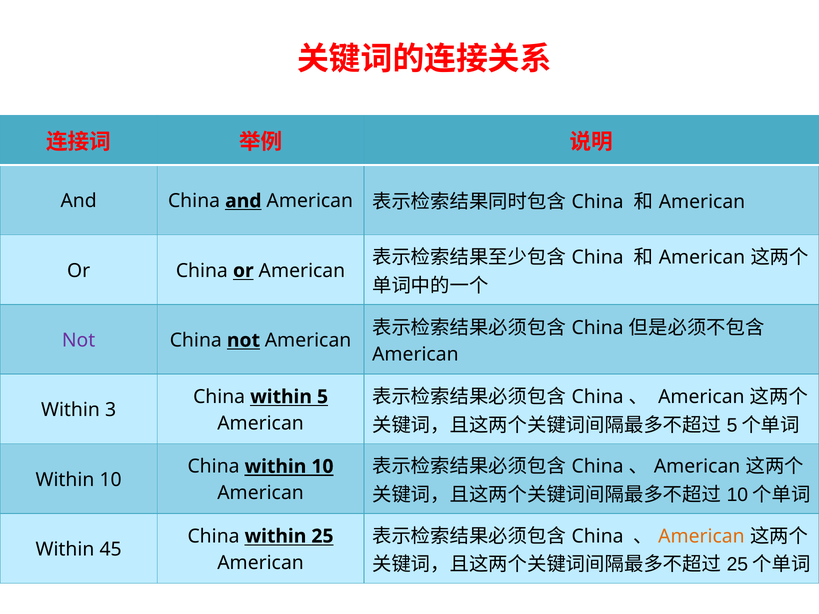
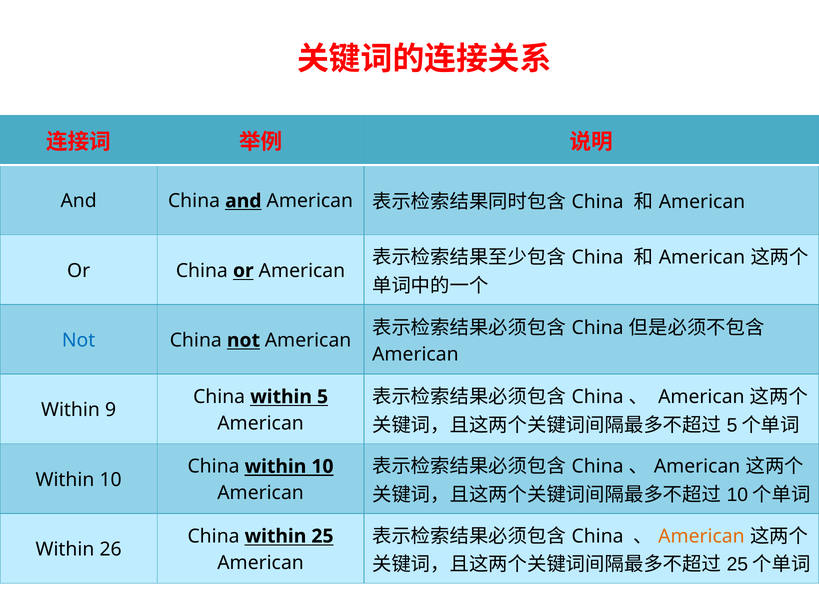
Not at (79, 340) colour: purple -> blue
3: 3 -> 9
45: 45 -> 26
